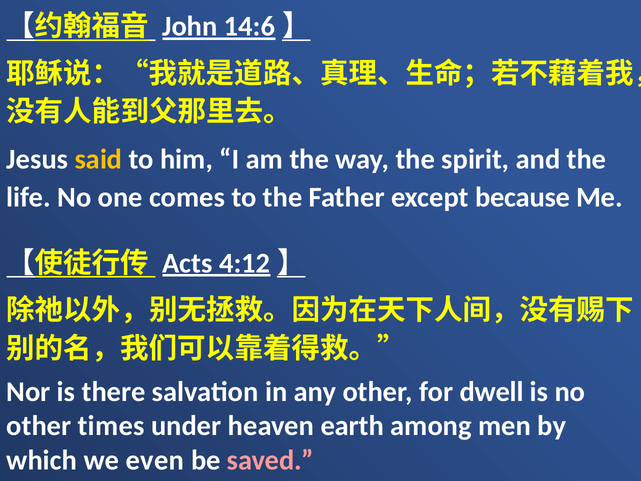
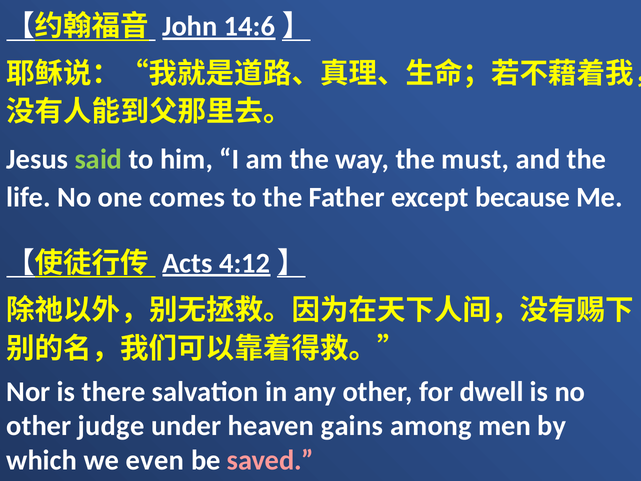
said colour: yellow -> light green
spirit: spirit -> must
times: times -> judge
earth: earth -> gains
